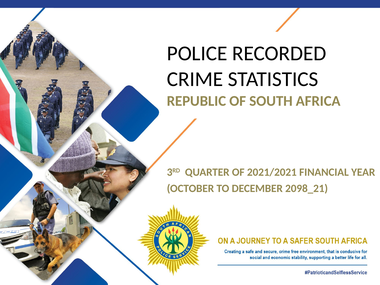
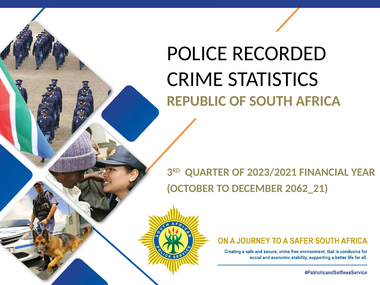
2021/2021: 2021/2021 -> 2023/2021
2098_21: 2098_21 -> 2062_21
